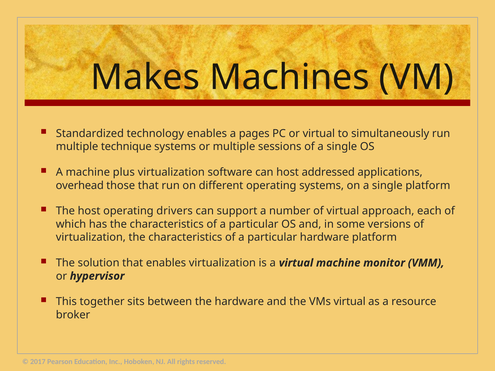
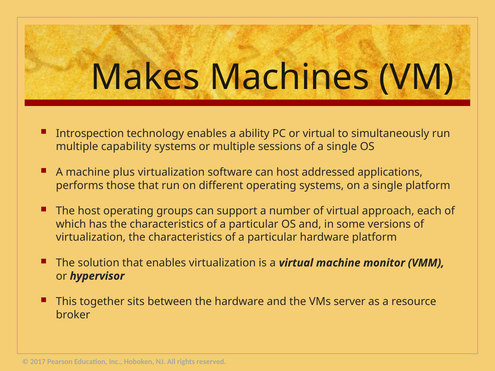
Standardized: Standardized -> Introspection
pages: pages -> ability
technique: technique -> capability
overhead: overhead -> performs
drivers: drivers -> groups
VMs virtual: virtual -> server
